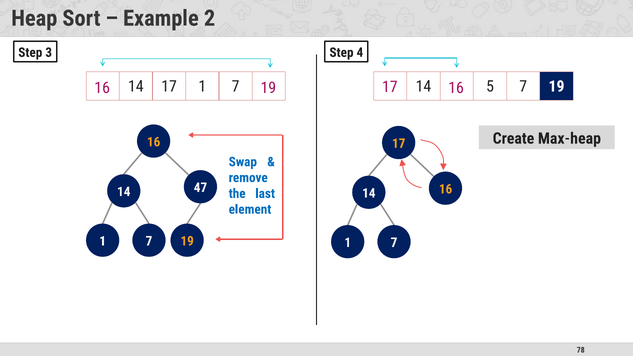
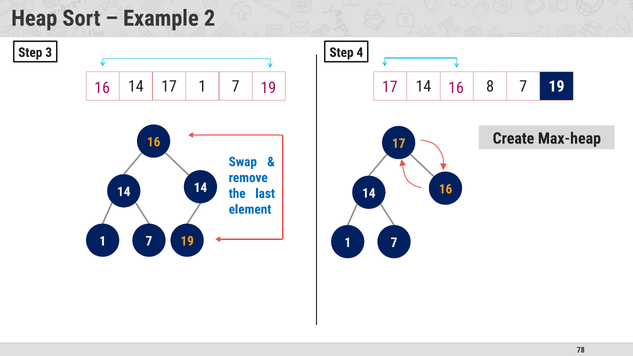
5: 5 -> 8
14 47: 47 -> 14
